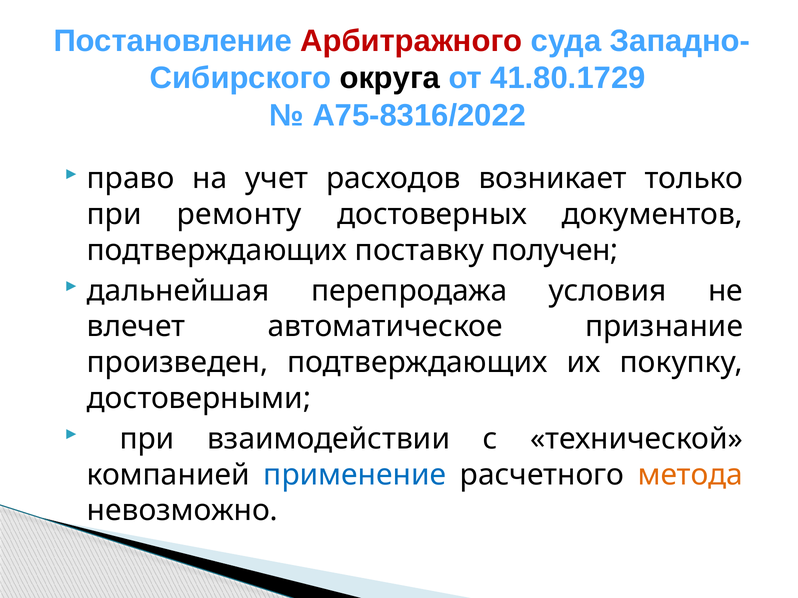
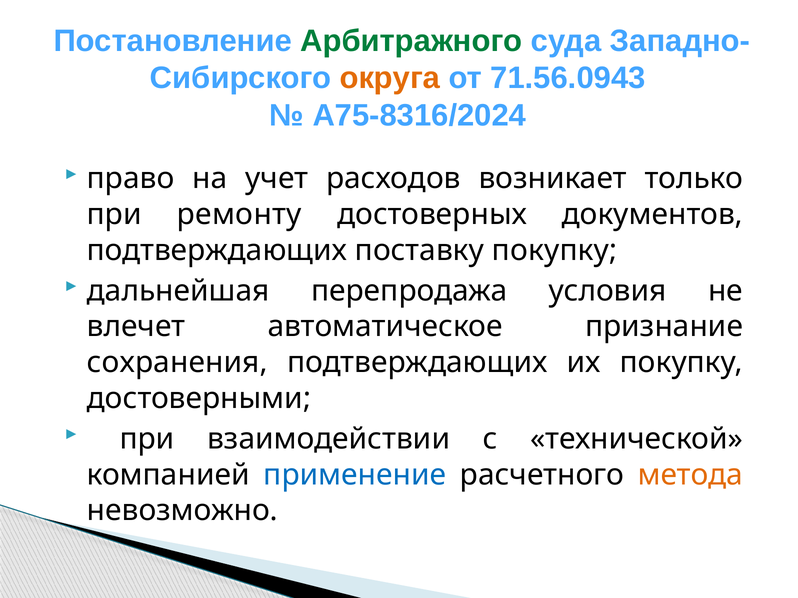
Арбитражного colour: red -> green
округа colour: black -> orange
41.80.1729: 41.80.1729 -> 71.56.0943
А75-8316/2022: А75-8316/2022 -> А75-8316/2024
поставку получен: получен -> покупку
произведен: произведен -> сохранения
